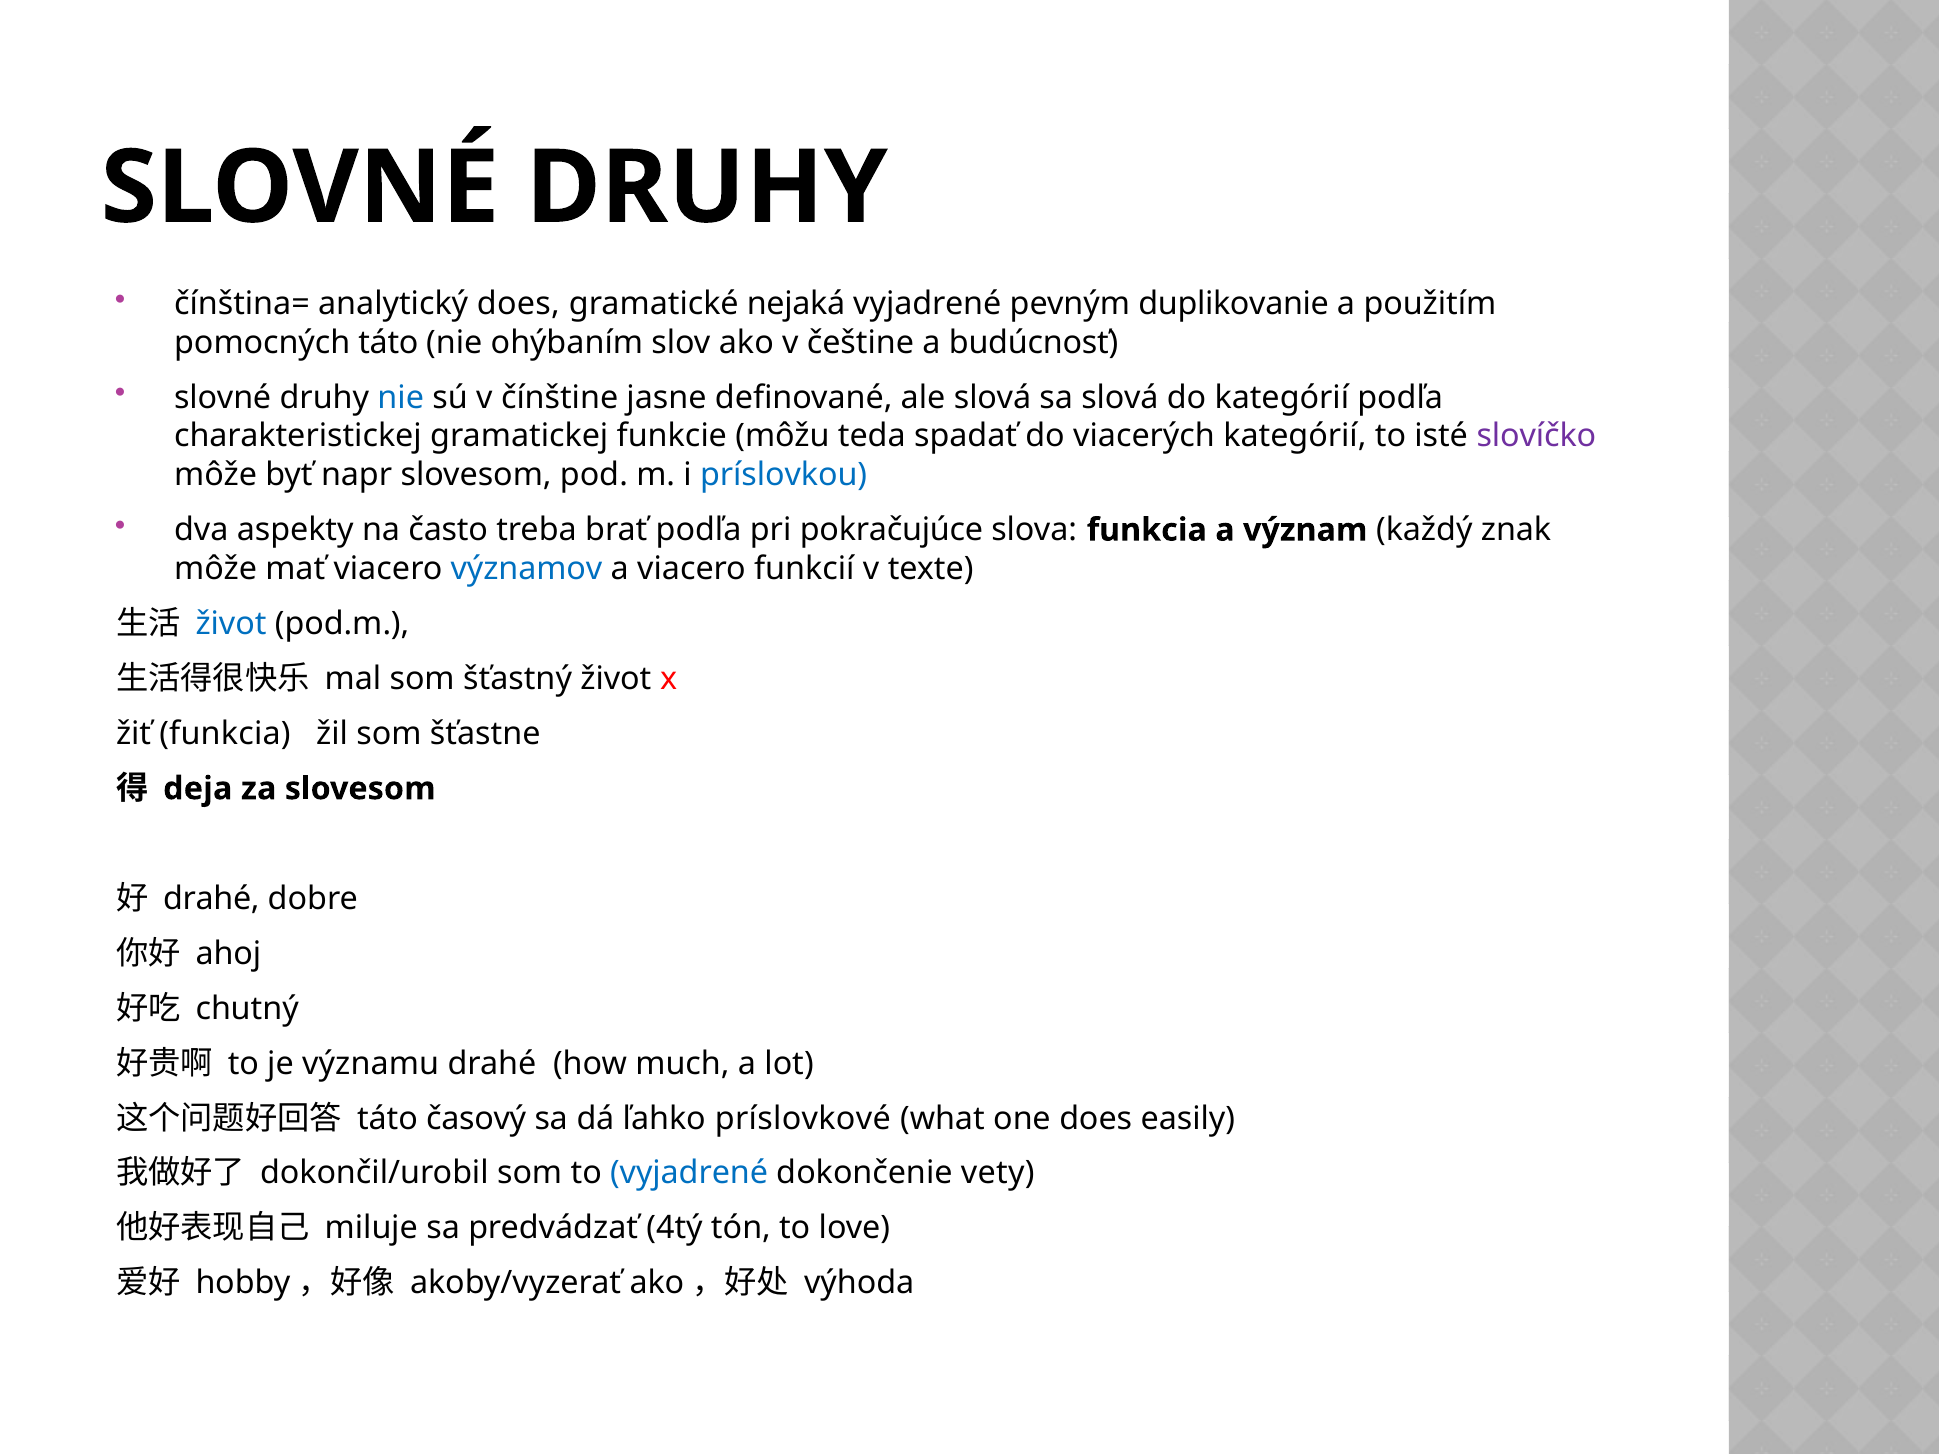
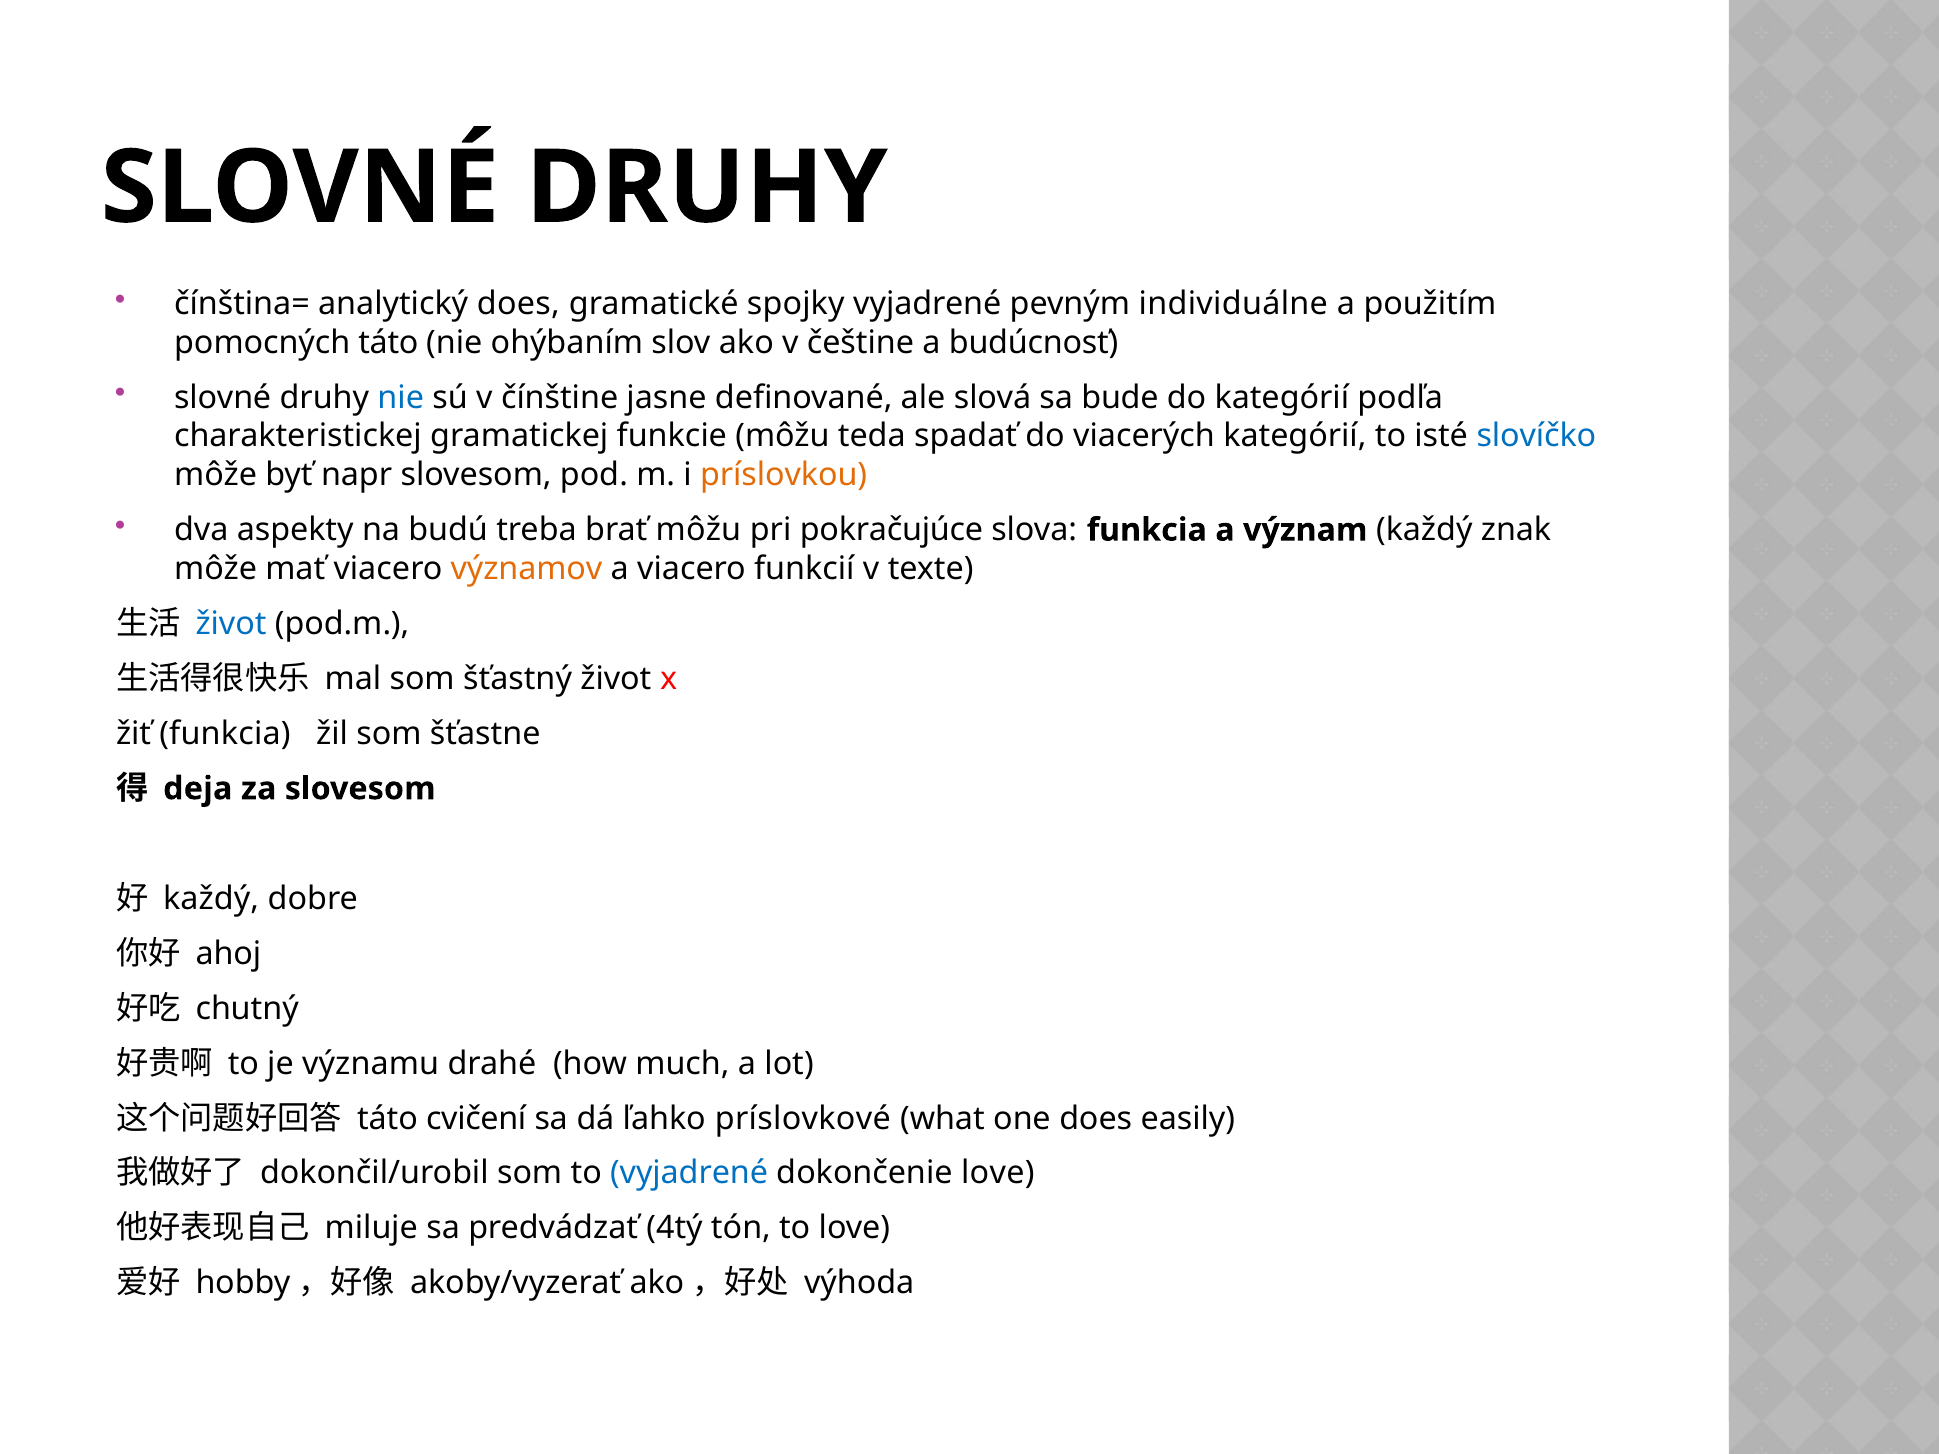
nejaká: nejaká -> spojky
duplikovanie: duplikovanie -> individuálne
sa slová: slová -> bude
slovíčko colour: purple -> blue
príslovkou colour: blue -> orange
často: často -> budú
brať podľa: podľa -> môžu
významov colour: blue -> orange
drahé at (211, 899): drahé -> každý
časový: časový -> cvičení
dokončenie vety: vety -> love
